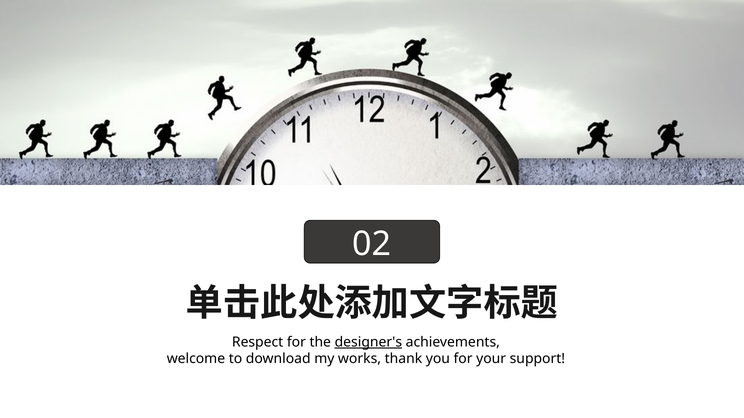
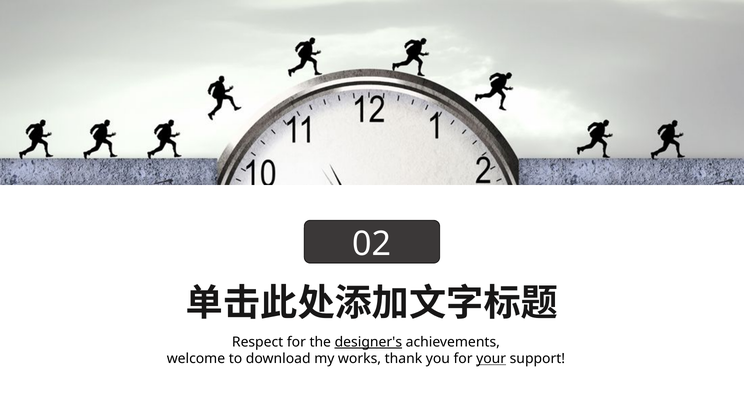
your underline: none -> present
